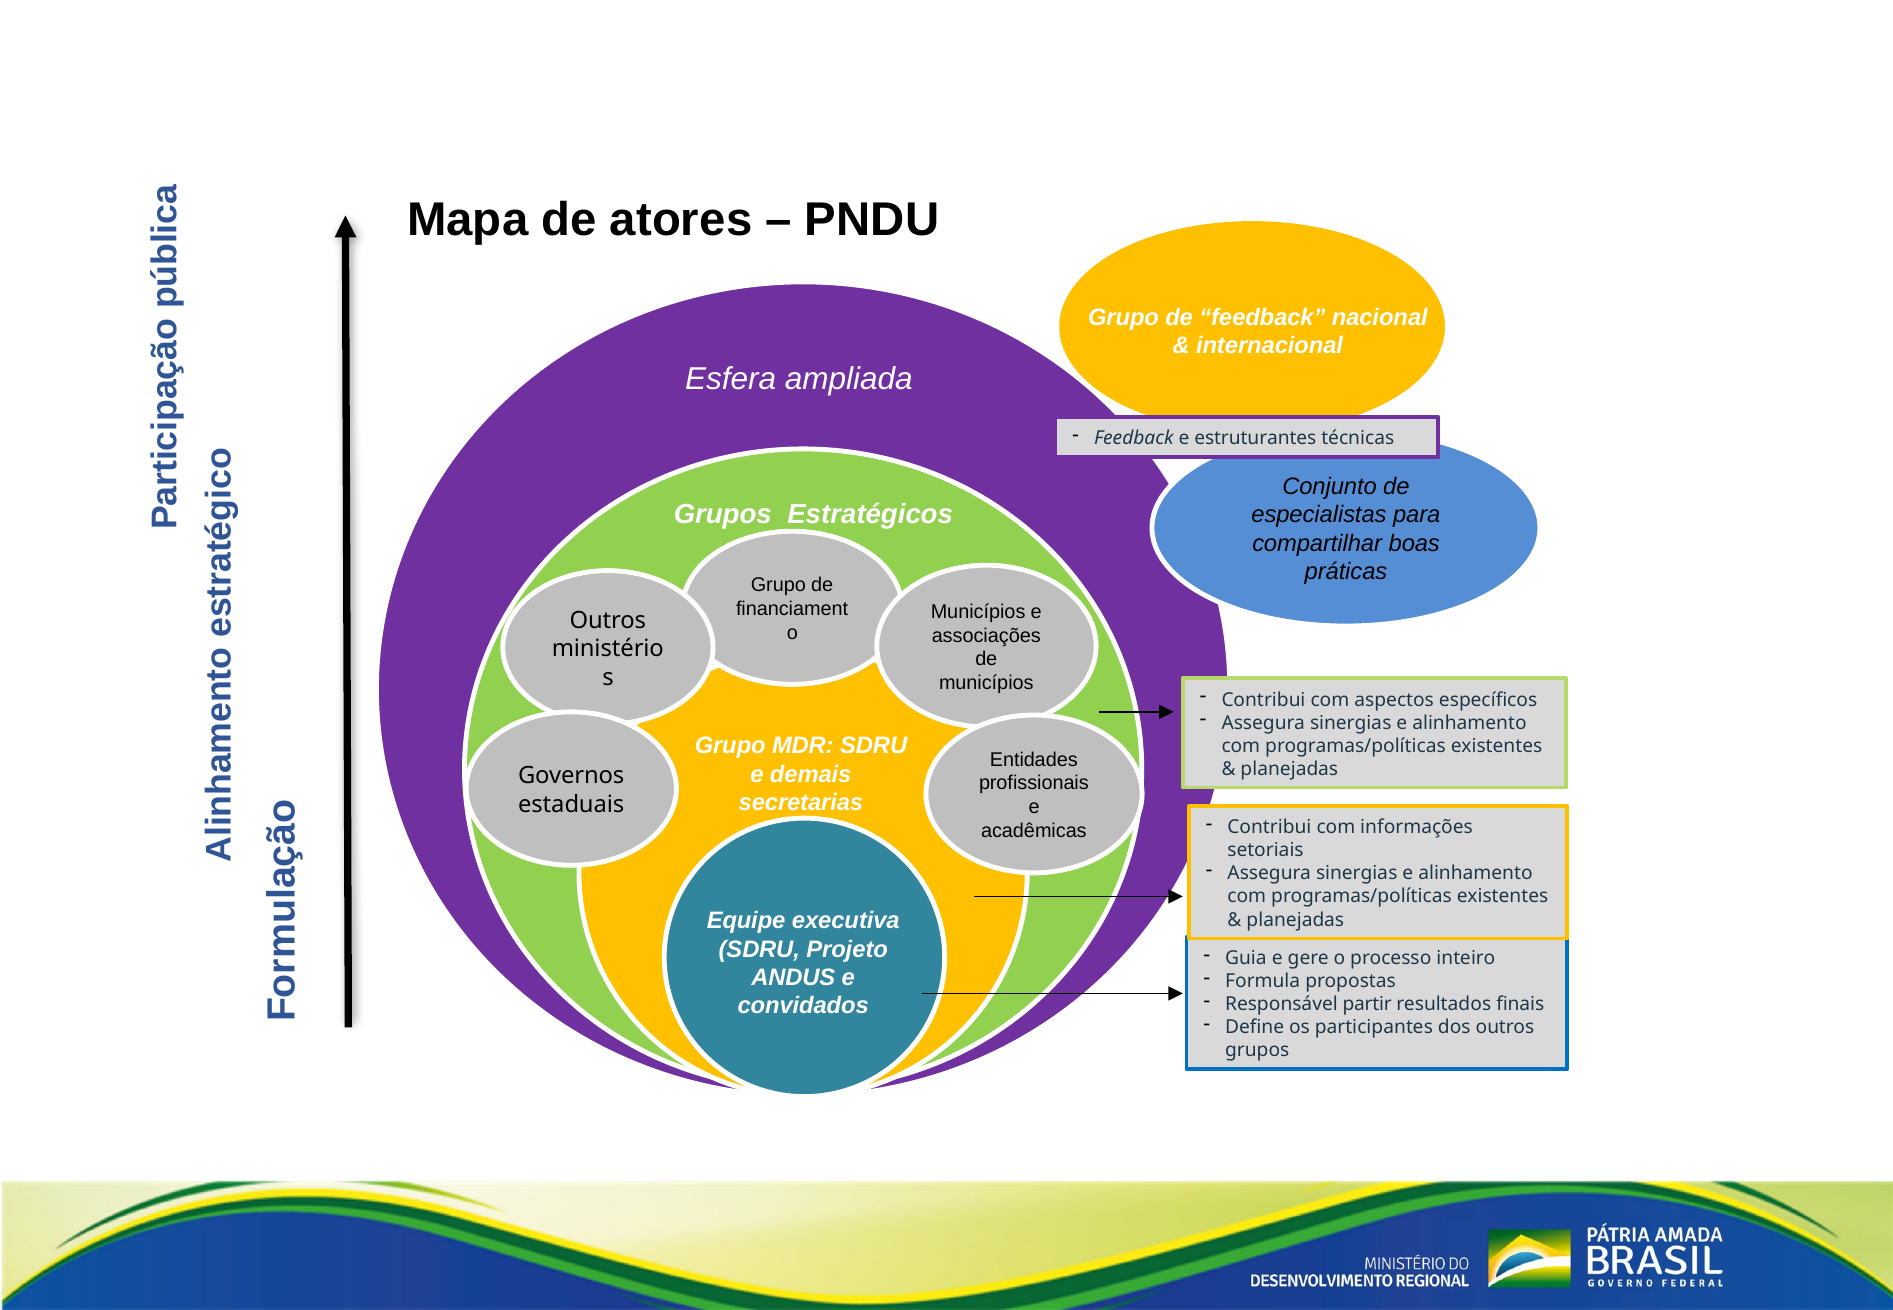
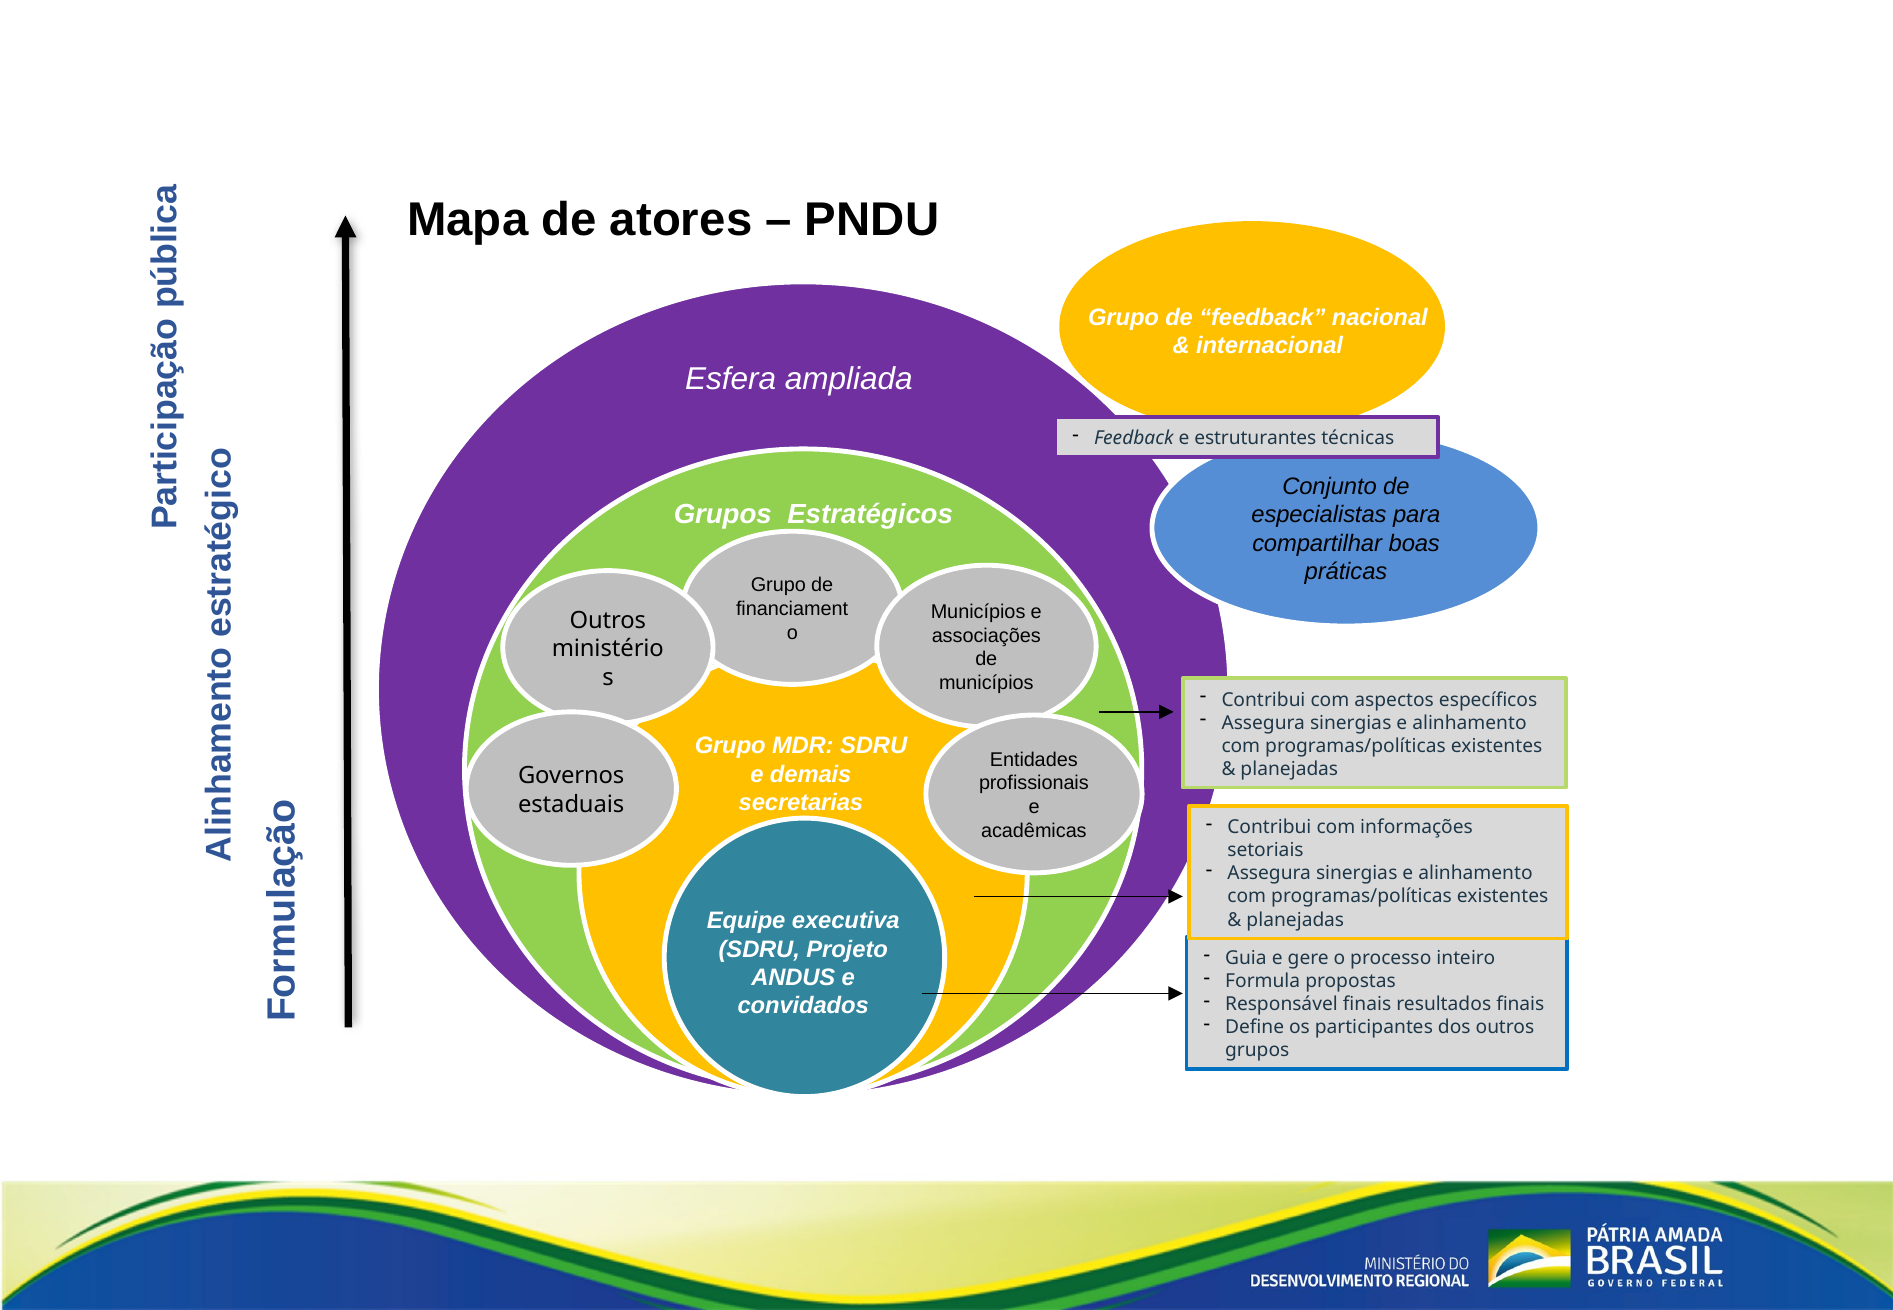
Responsável partir: partir -> finais
